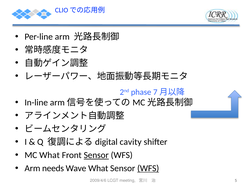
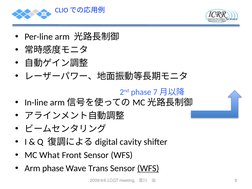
Sensor at (96, 155) underline: present -> none
Arm needs: needs -> phase
Wave What: What -> Trans
